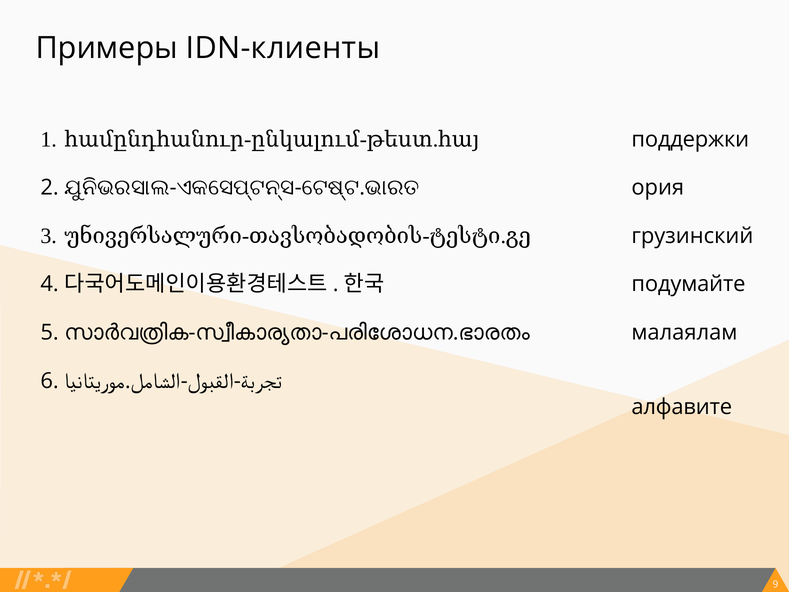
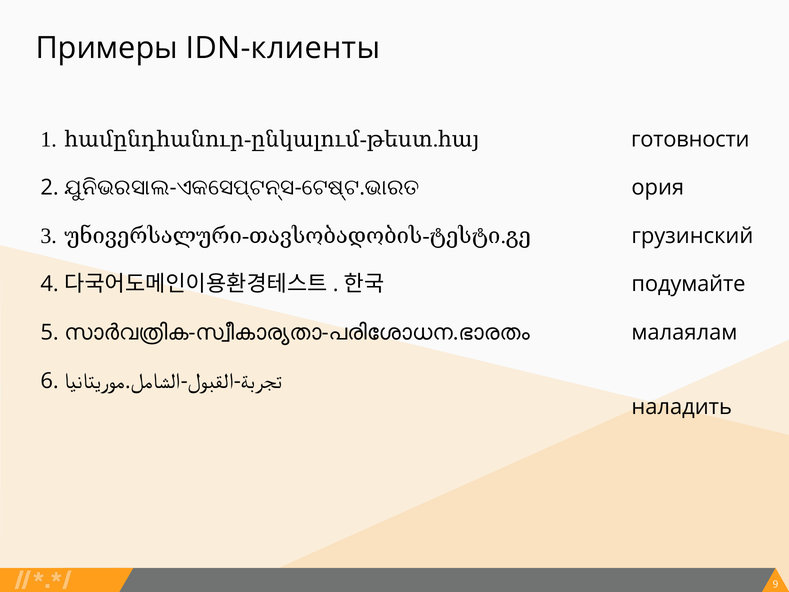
поддержки: поддержки -> готовности
алфавите: алфавите -> наладить
